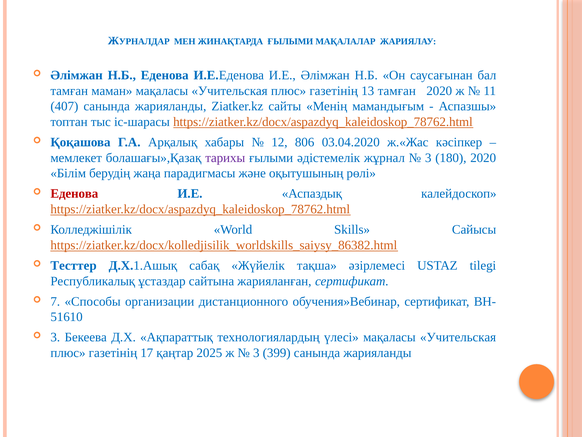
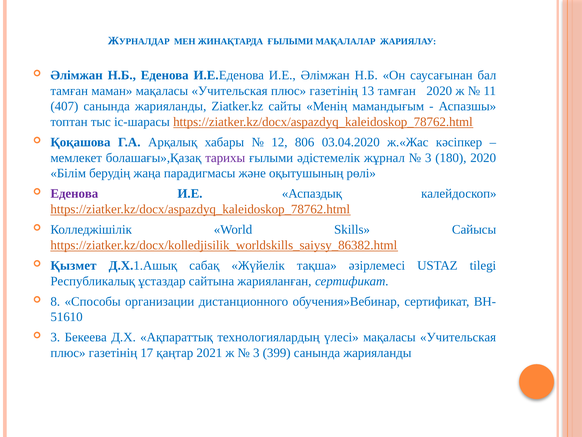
Еденова at (74, 193) colour: red -> purple
Тесттер: Тесттер -> Қызмет
7: 7 -> 8
2025: 2025 -> 2021
